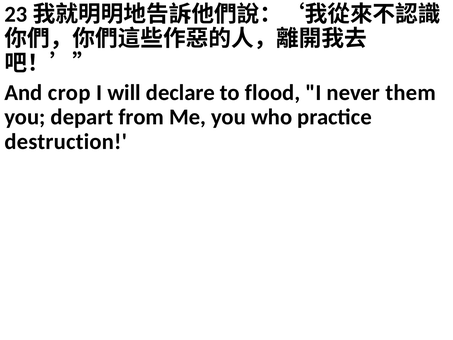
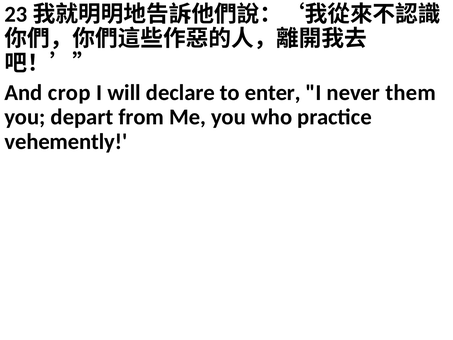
flood: flood -> enter
destruction: destruction -> vehemently
